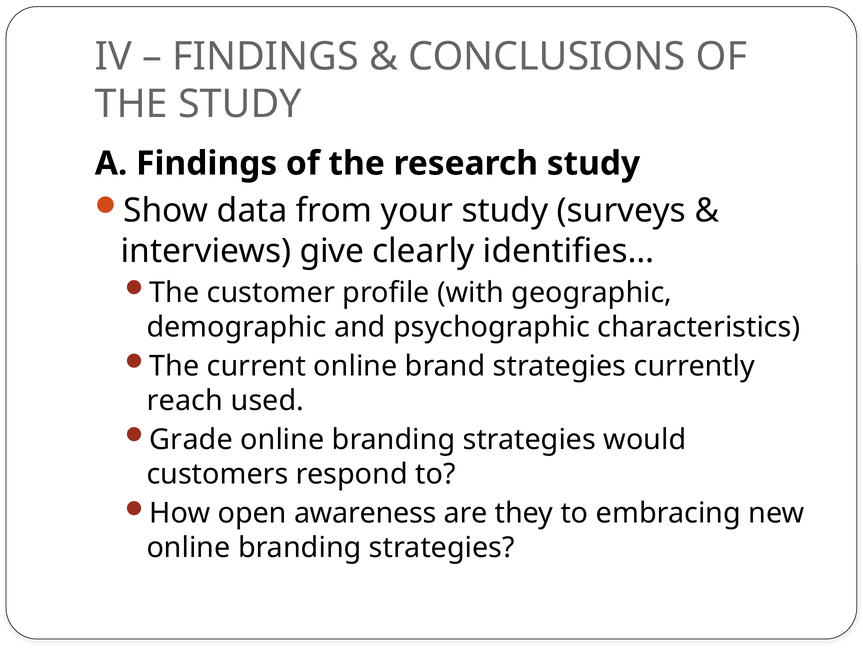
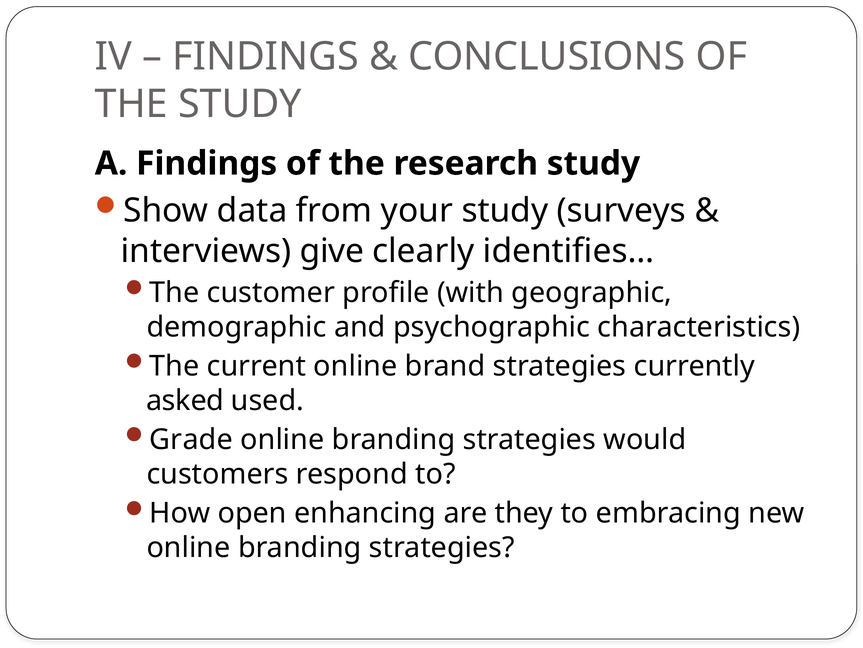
reach: reach -> asked
awareness: awareness -> enhancing
